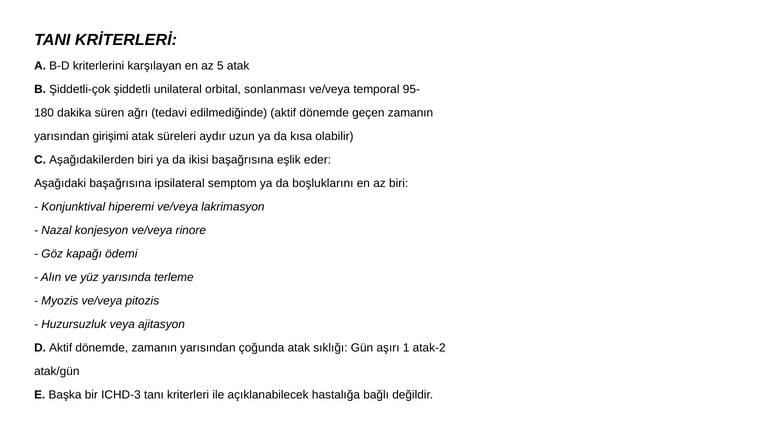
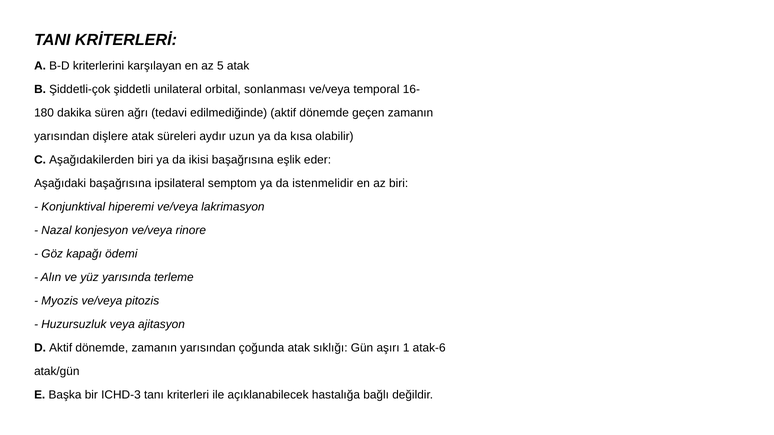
95-: 95- -> 16-
girişimi: girişimi -> dişlere
boşluklarını: boşluklarını -> istenmelidir
atak-2: atak-2 -> atak-6
